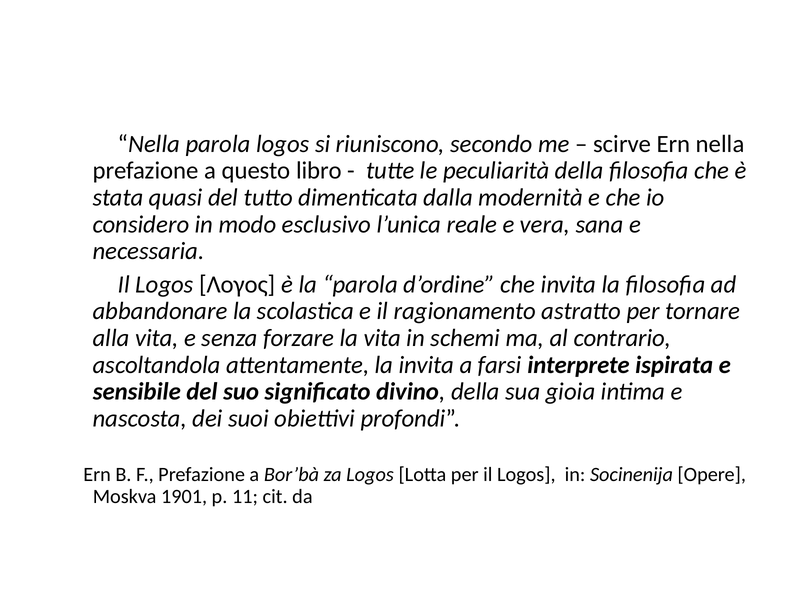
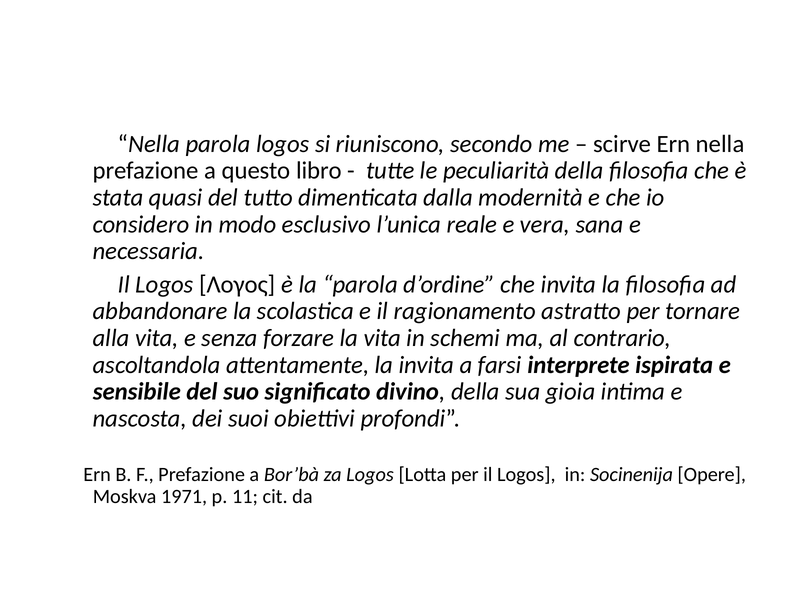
1901: 1901 -> 1971
